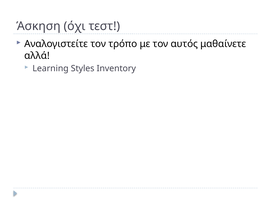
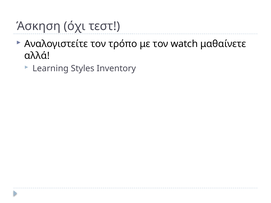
αυτός: αυτός -> watch
